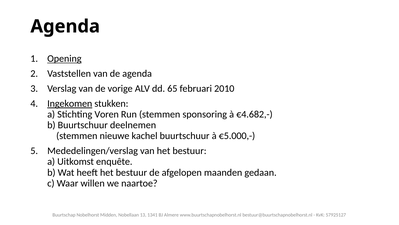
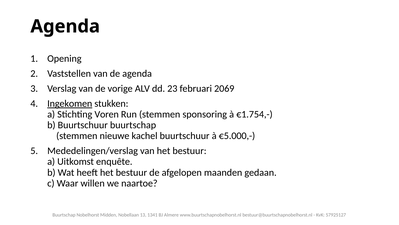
Opening underline: present -> none
65: 65 -> 23
2010: 2010 -> 2069
€4.682,-: €4.682,- -> €1.754,-
Buurtschuur deelnemen: deelnemen -> buurtschap
